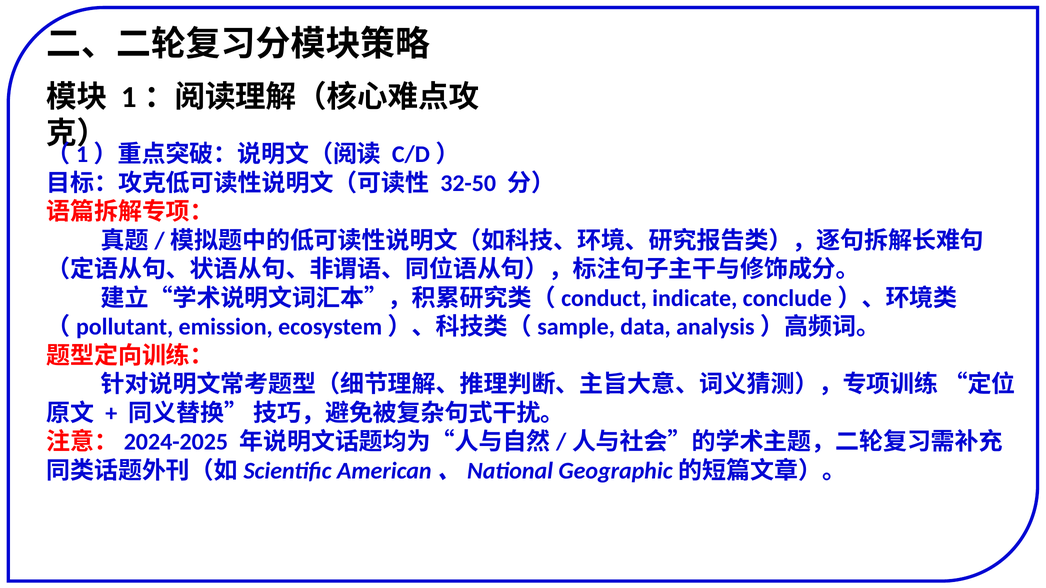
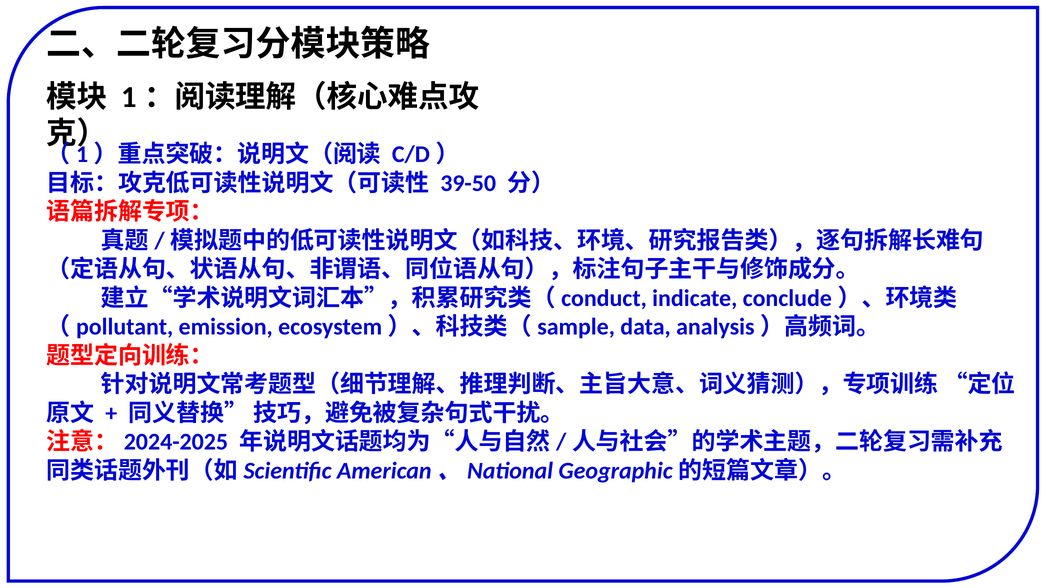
32-50: 32-50 -> 39-50
